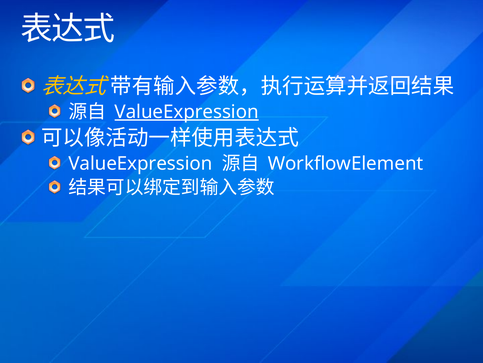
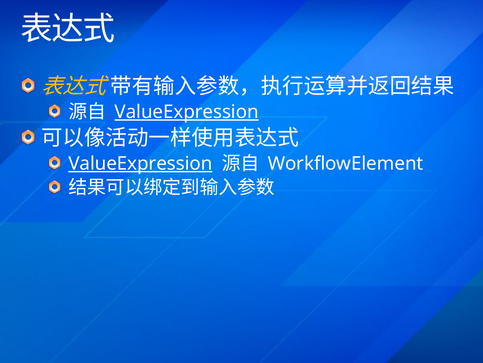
ValueExpression at (140, 163) underline: none -> present
